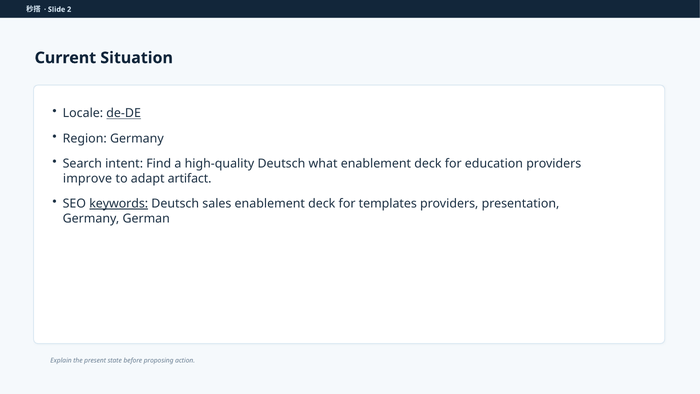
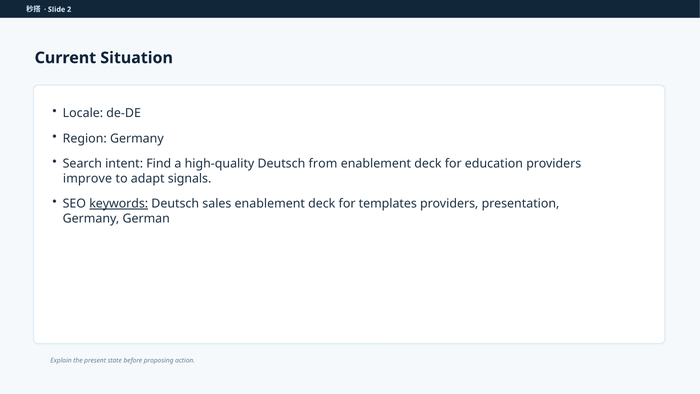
de-DE underline: present -> none
what: what -> from
artifact: artifact -> signals
